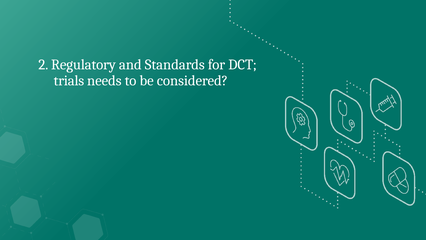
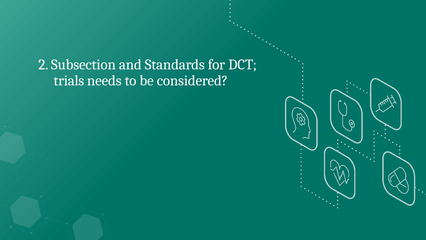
Regulatory: Regulatory -> Subsection
